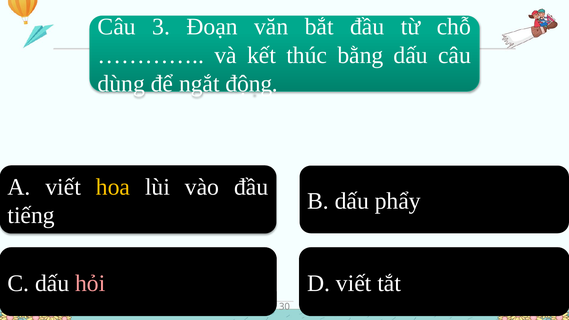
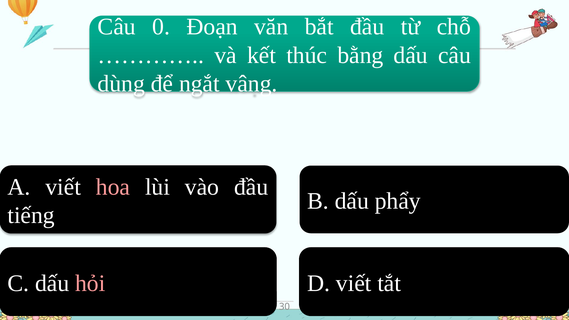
3: 3 -> 0
động: động -> vâng
hoa colour: yellow -> pink
